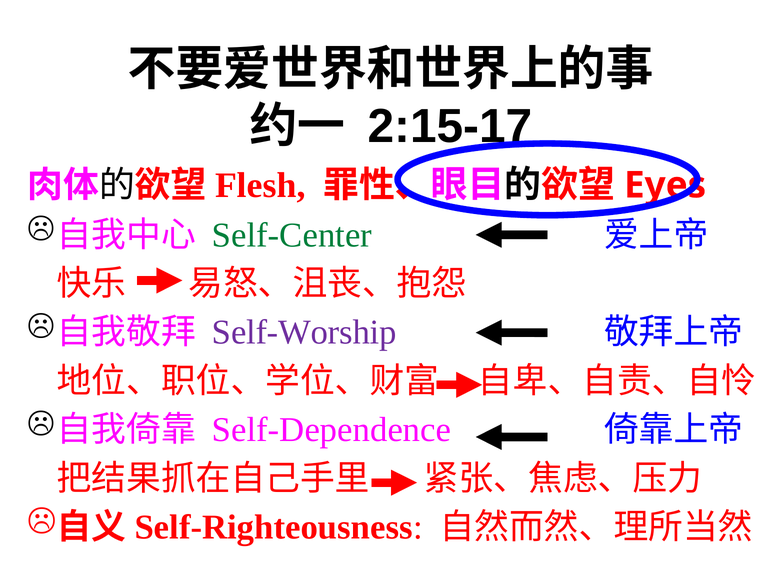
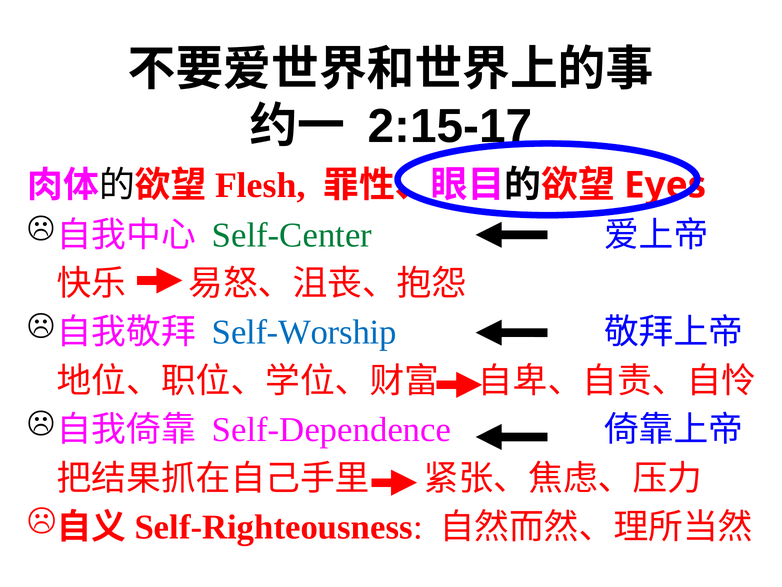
Self-Worship colour: purple -> blue
